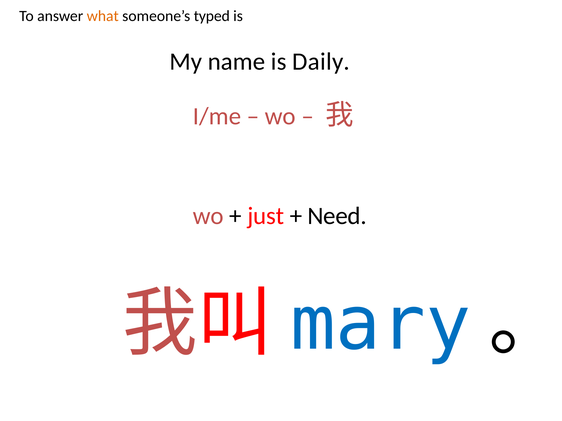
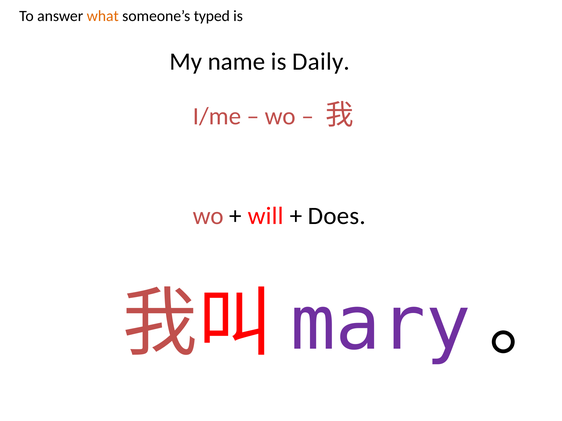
just: just -> will
Need: Need -> Does
mary colour: blue -> purple
